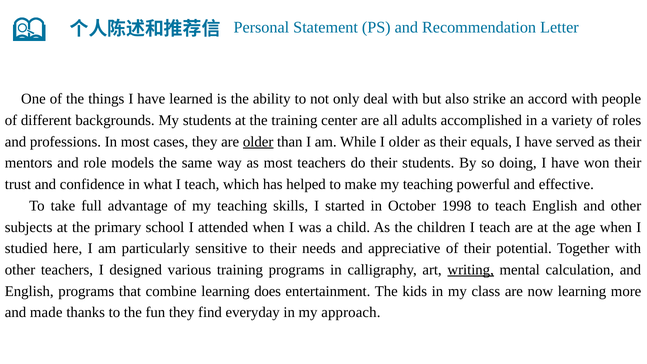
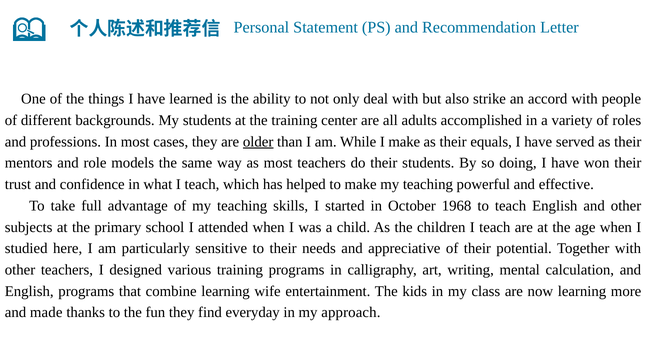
I older: older -> make
1998: 1998 -> 1968
writing underline: present -> none
does: does -> wife
